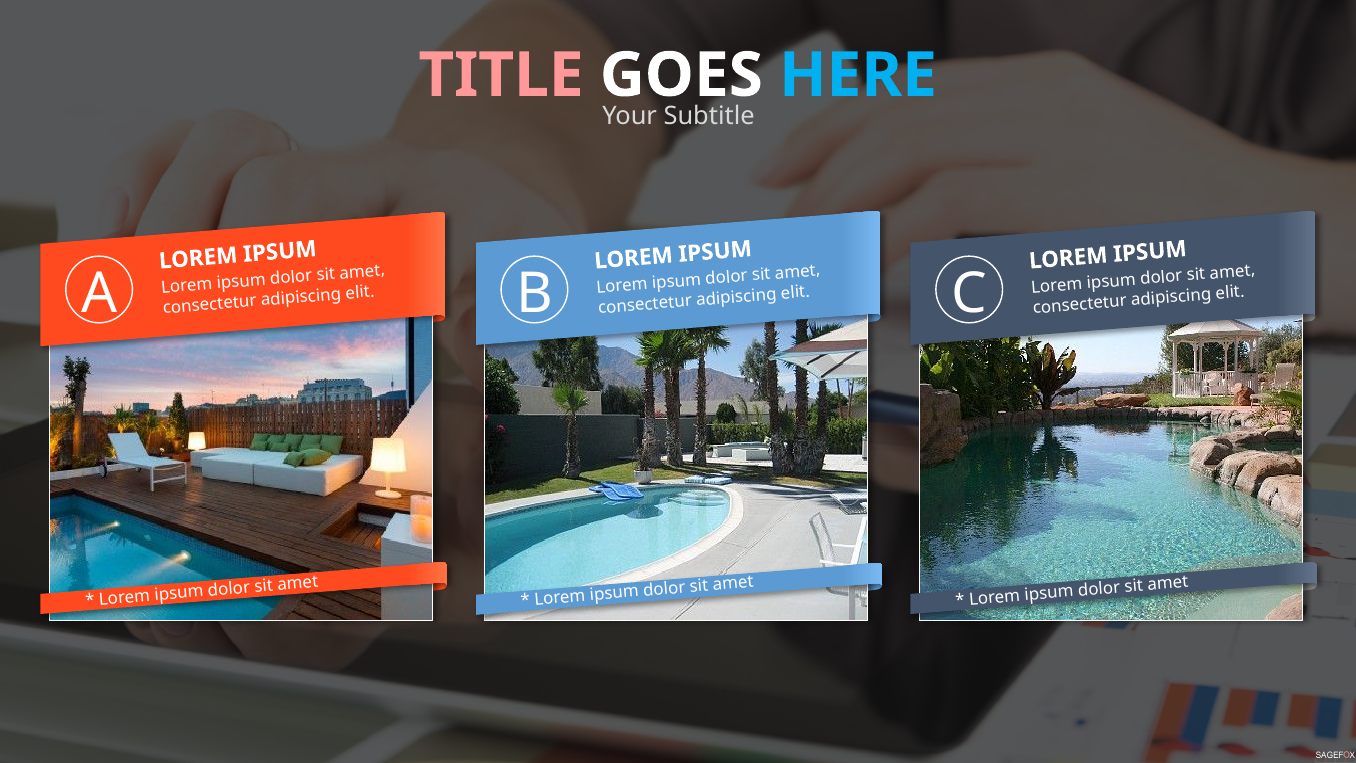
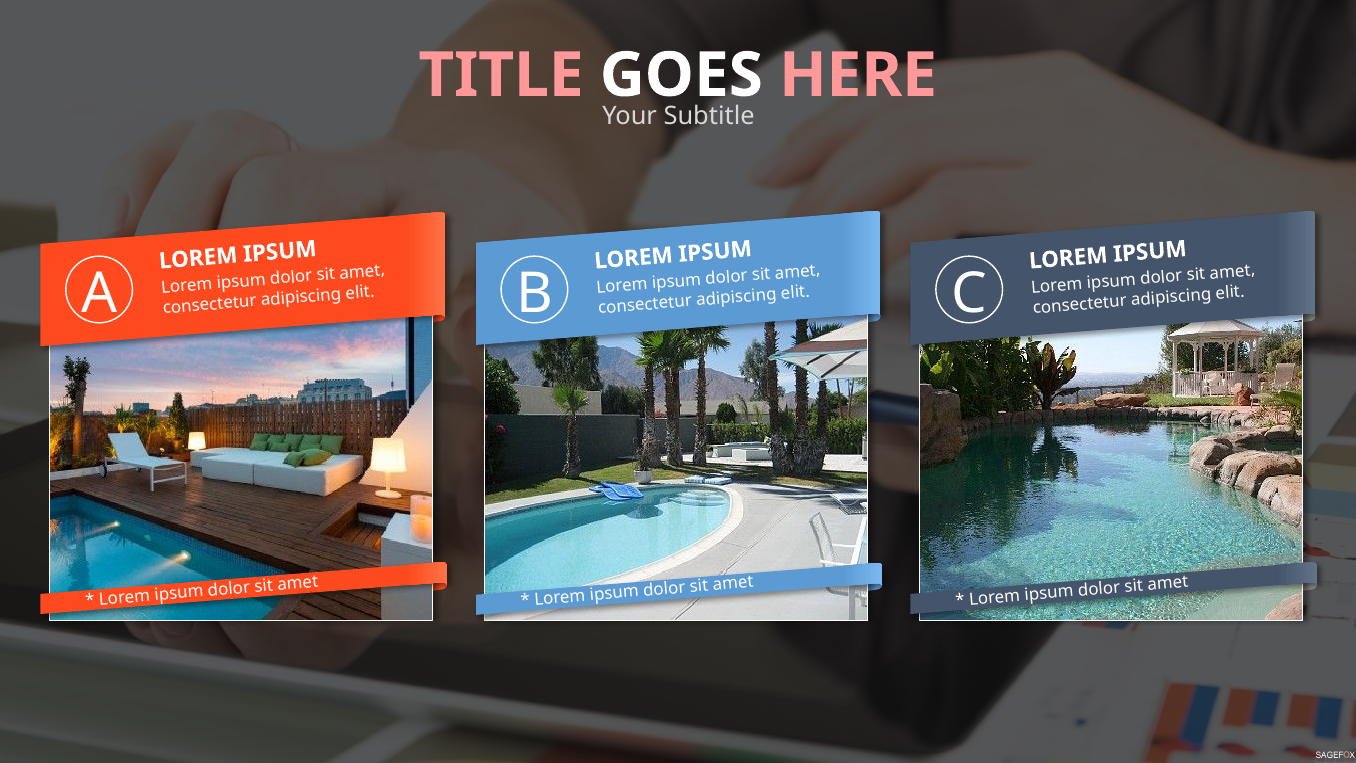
HERE colour: light blue -> pink
